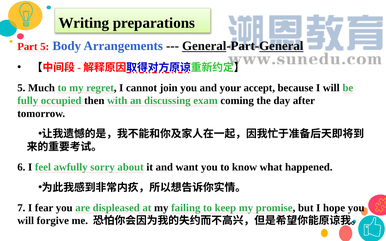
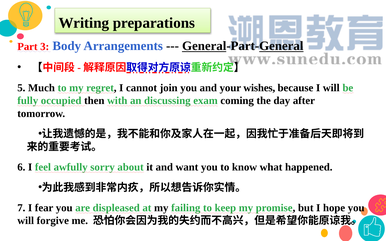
Part 5: 5 -> 3
accept: accept -> wishes
